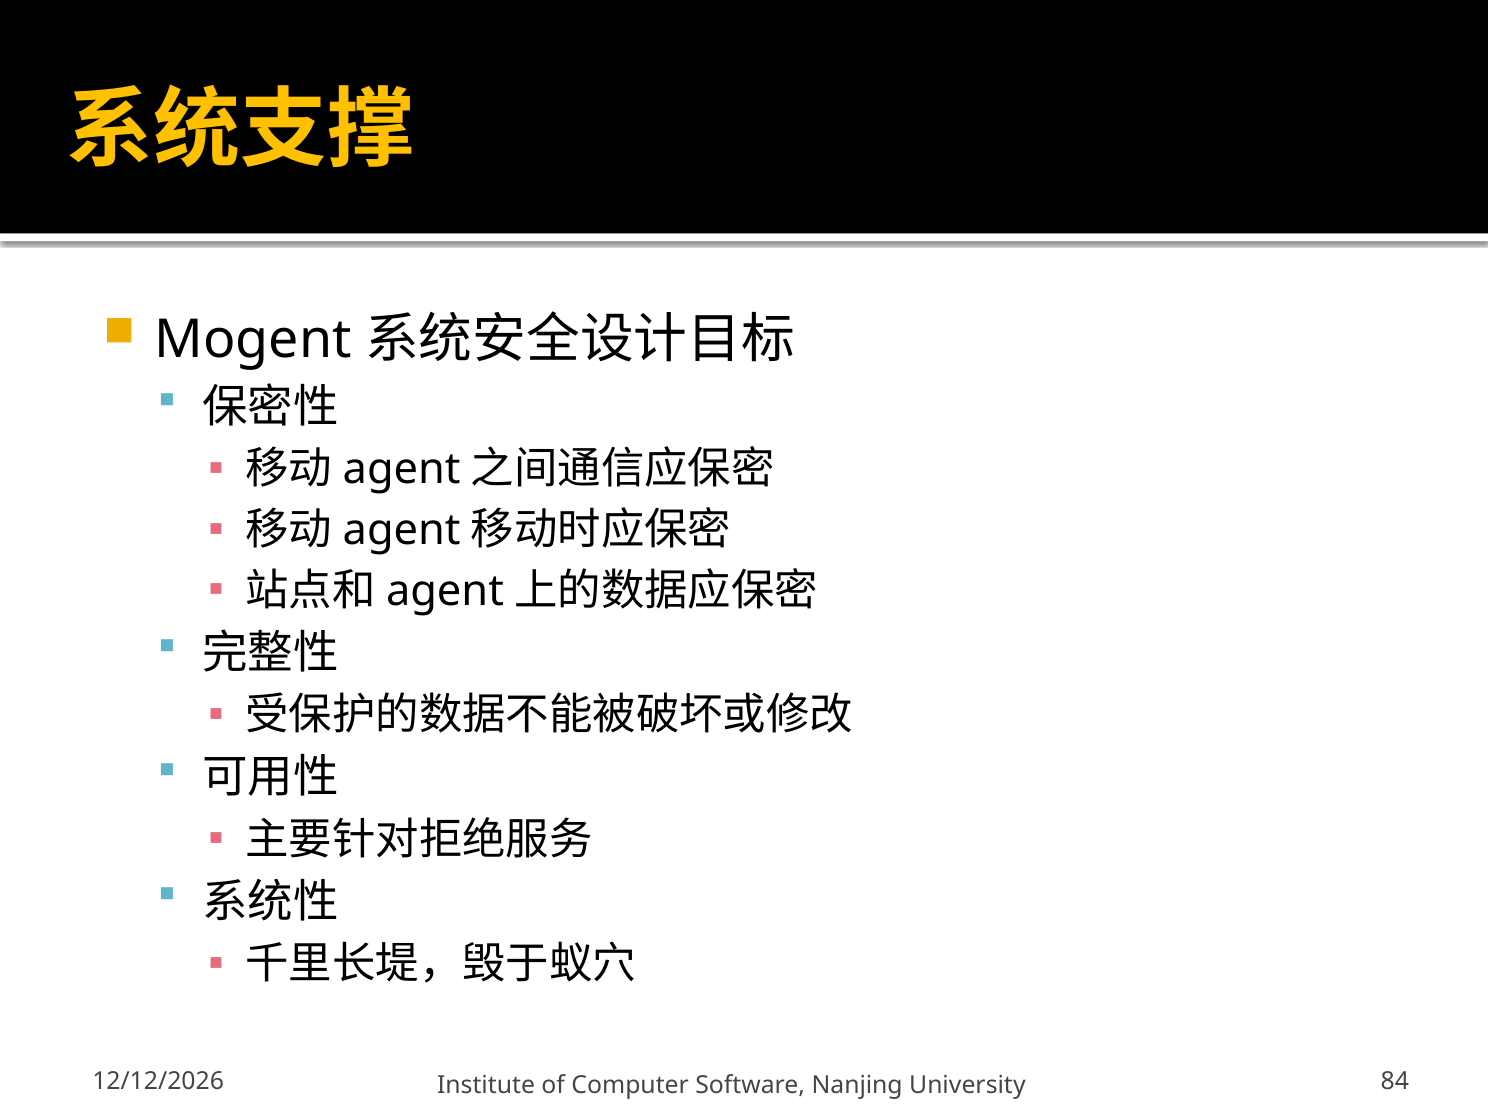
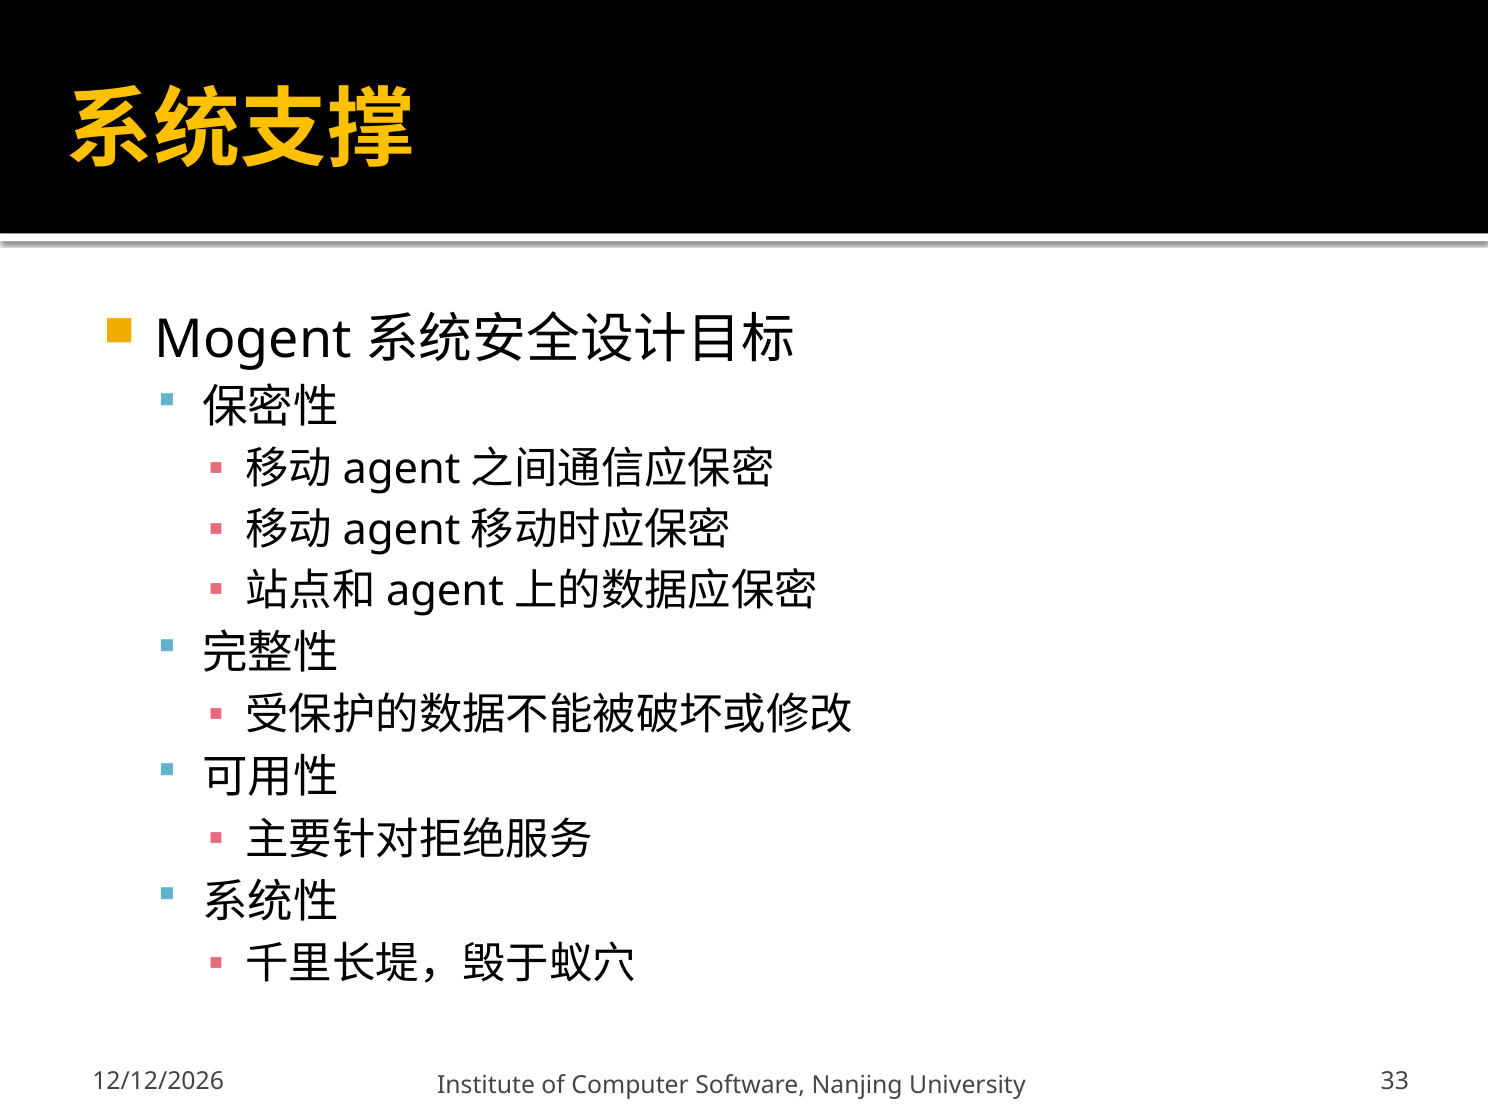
84: 84 -> 33
